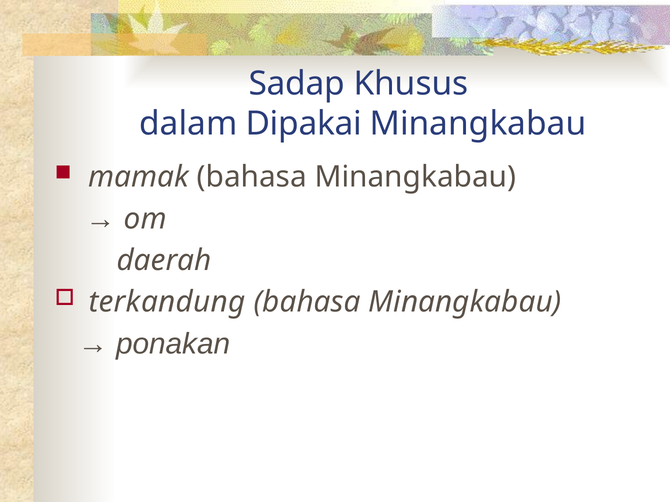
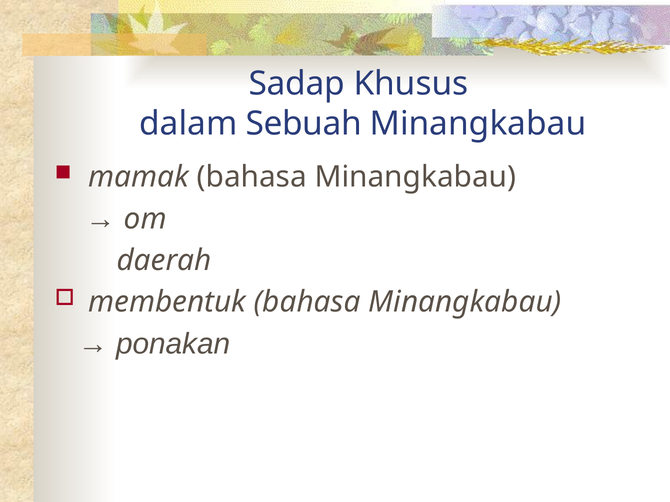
Dipakai: Dipakai -> Sebuah
terkandung: terkandung -> membentuk
